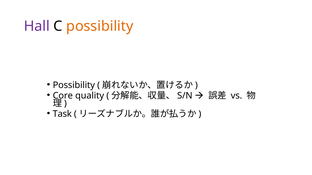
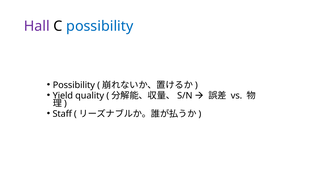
possibility at (100, 26) colour: orange -> blue
Core: Core -> Yield
Task: Task -> Staff
